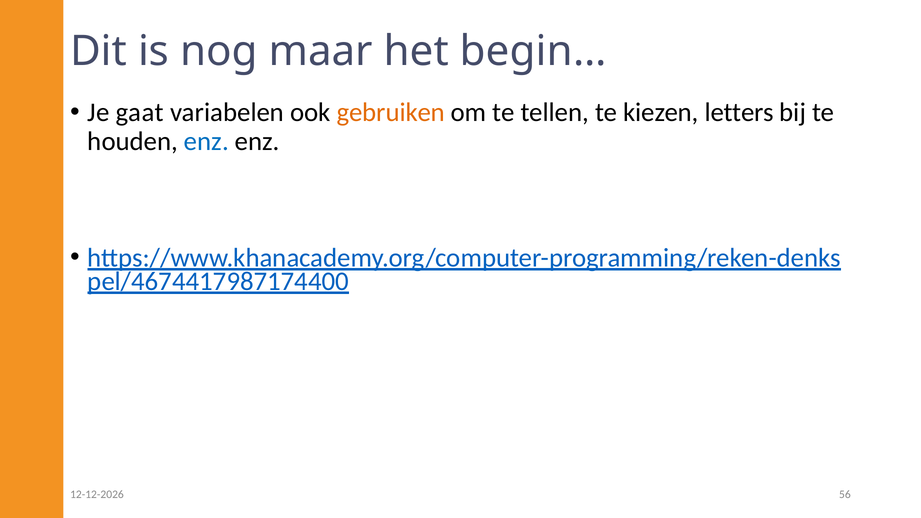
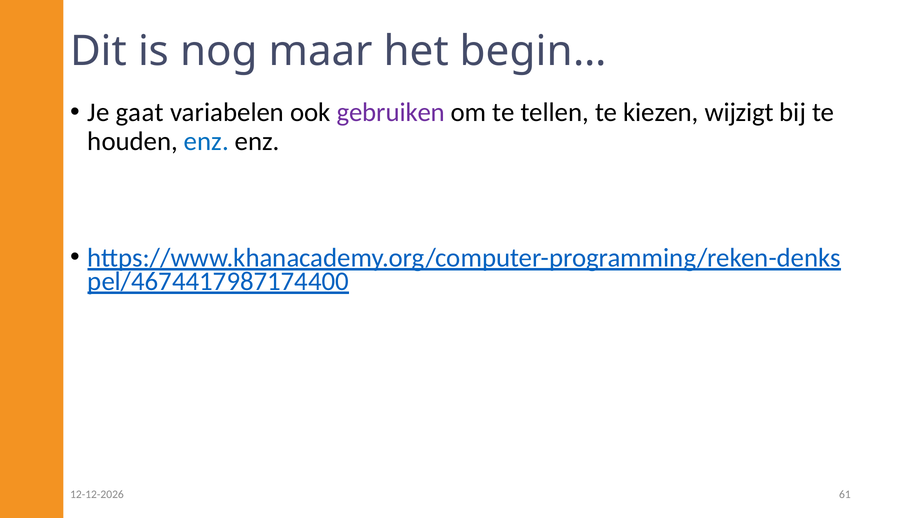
gebruiken colour: orange -> purple
letters: letters -> wijzigt
56: 56 -> 61
